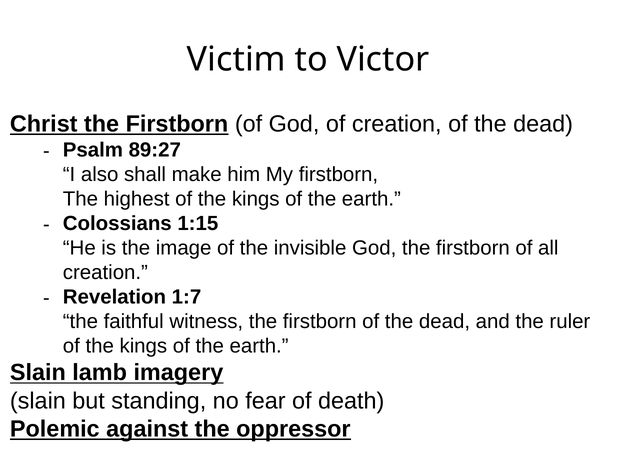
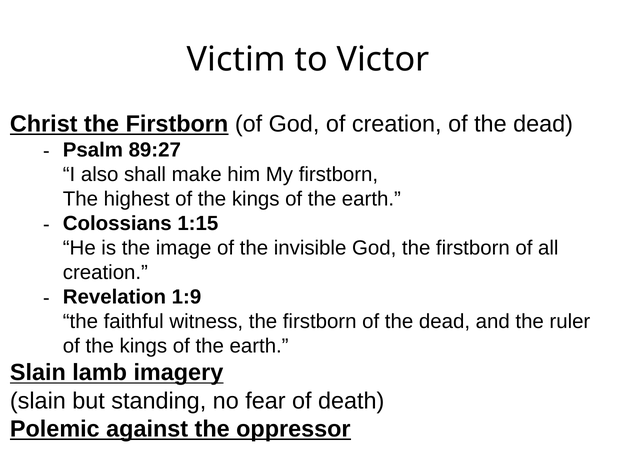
1:7: 1:7 -> 1:9
